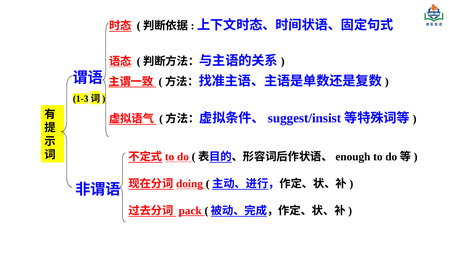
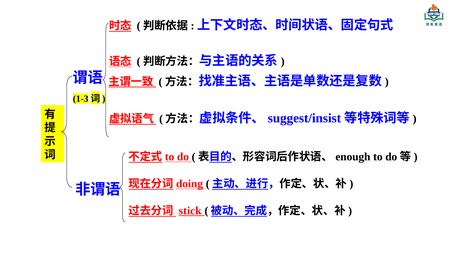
pack: pack -> stick
